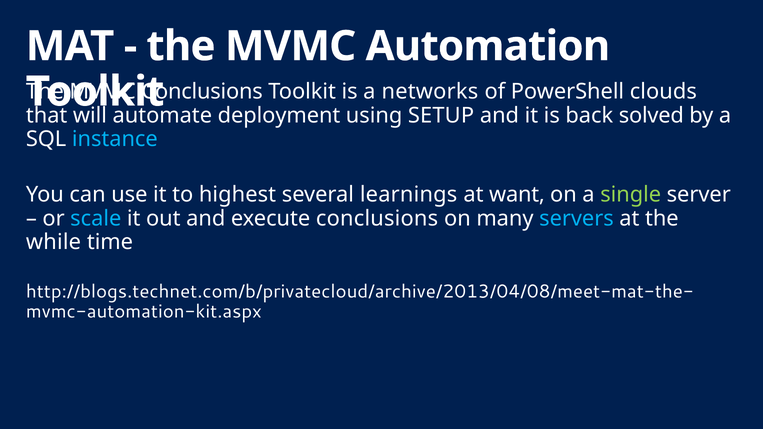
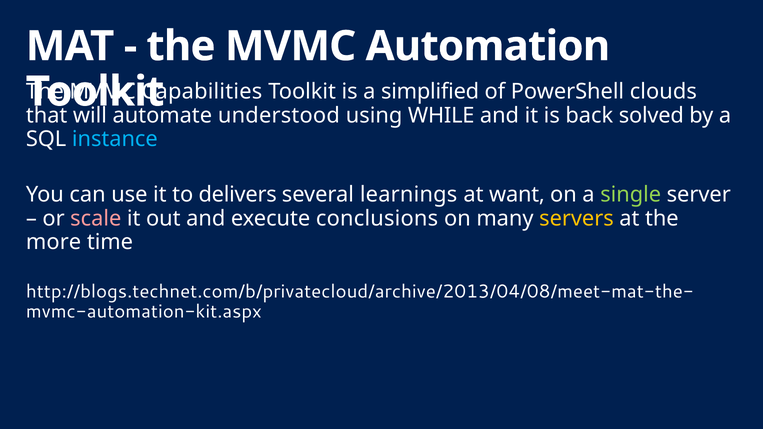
Conclusions at (202, 92): Conclusions -> Capabilities
networks: networks -> simplified
deployment: deployment -> understood
SETUP: SETUP -> WHILE
highest: highest -> delivers
scale colour: light blue -> pink
servers colour: light blue -> yellow
while: while -> more
